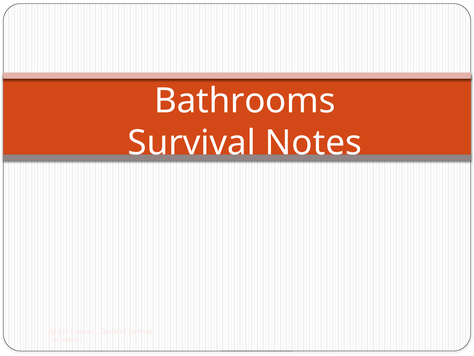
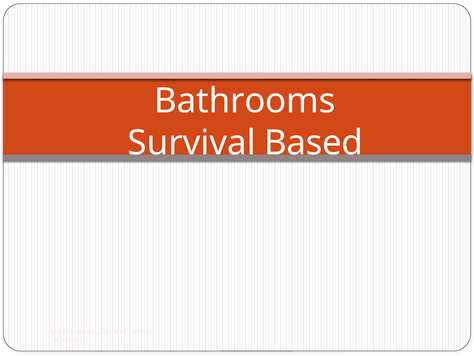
Notes: Notes -> Based
